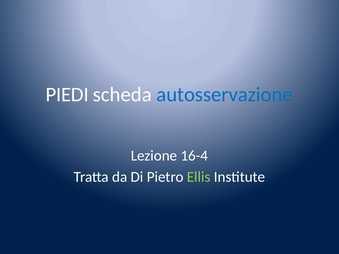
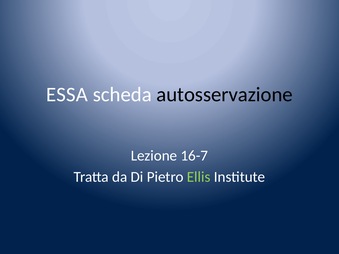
PIEDI: PIEDI -> ESSA
autosservazione colour: blue -> black
16-4: 16-4 -> 16-7
